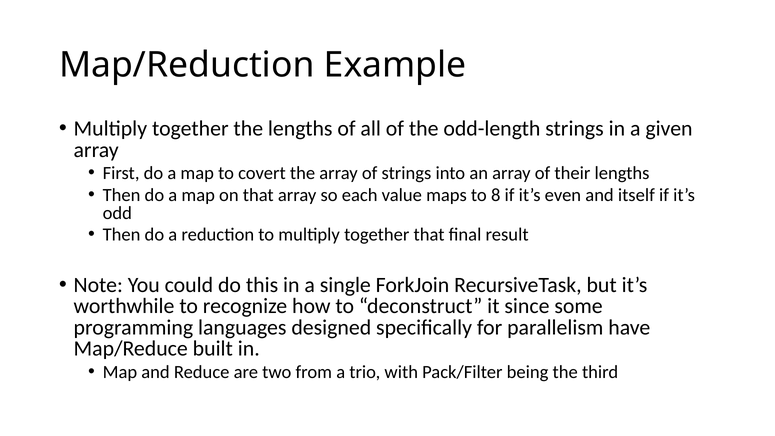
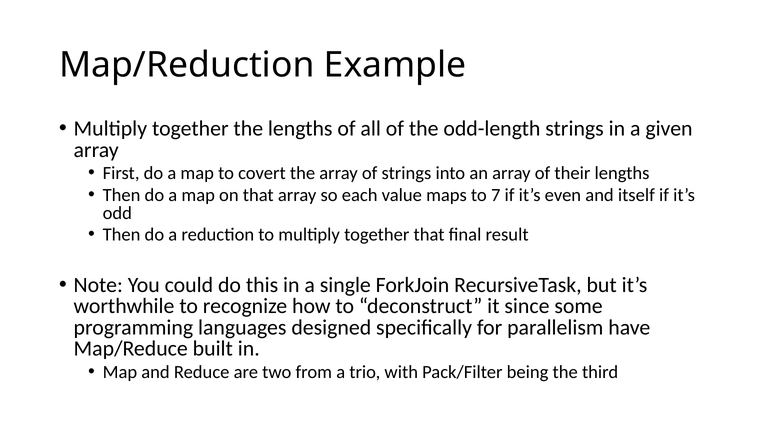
8: 8 -> 7
